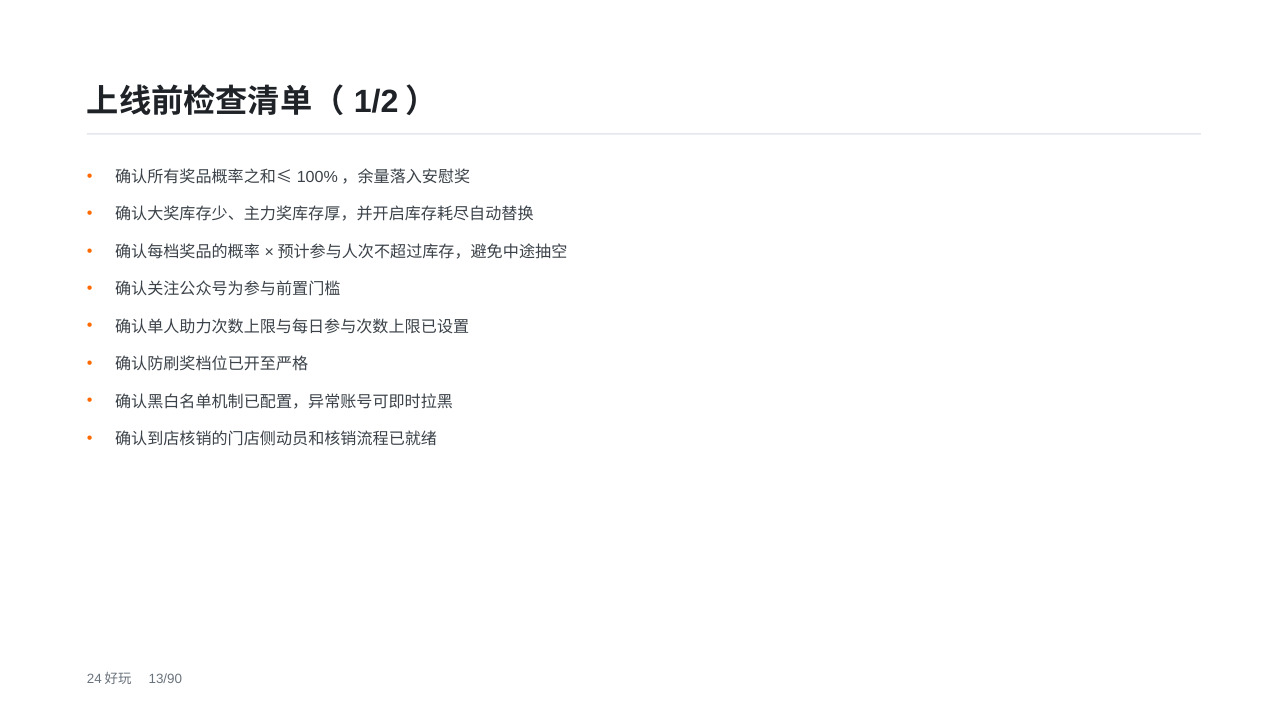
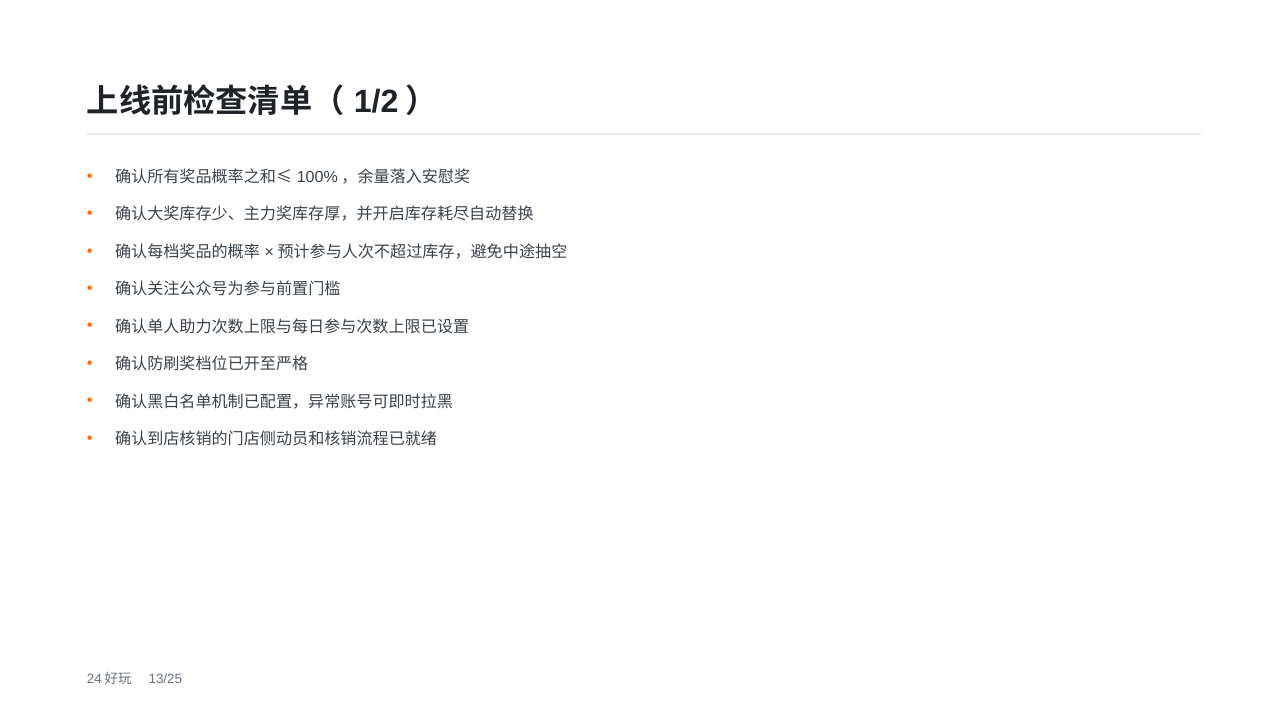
13/90: 13/90 -> 13/25
